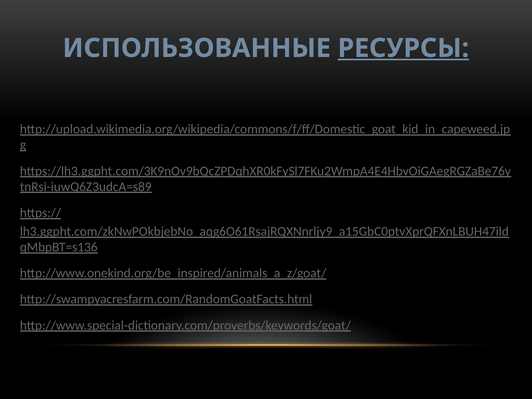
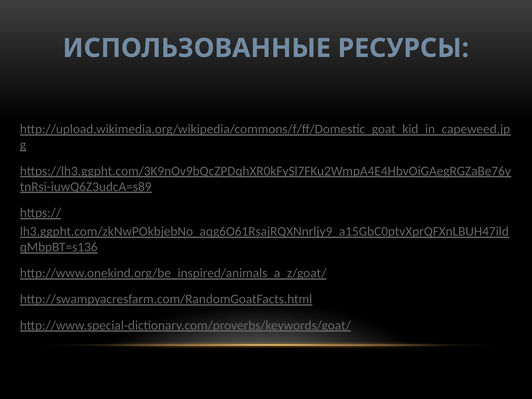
РЕСУРСЫ underline: present -> none
